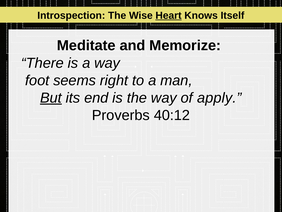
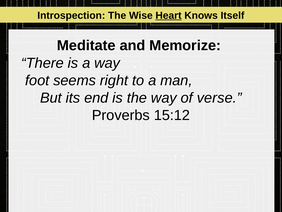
But underline: present -> none
apply: apply -> verse
40:12: 40:12 -> 15:12
